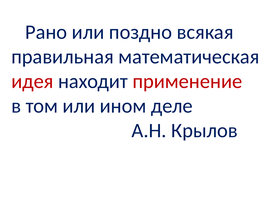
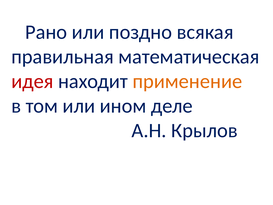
применение colour: red -> orange
